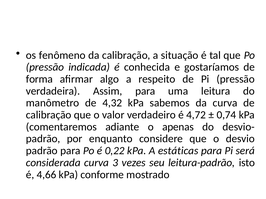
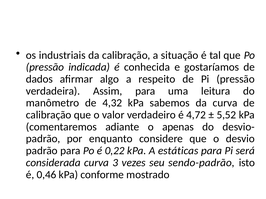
fenômeno: fenômeno -> industriais
forma: forma -> dados
0,74: 0,74 -> 5,52
leitura-padrão: leitura-padrão -> sendo-padrão
4,66: 4,66 -> 0,46
